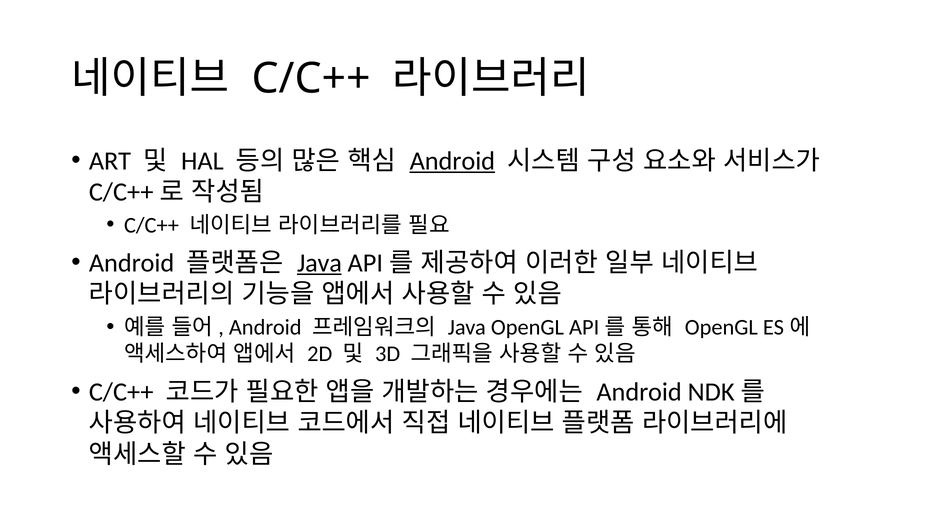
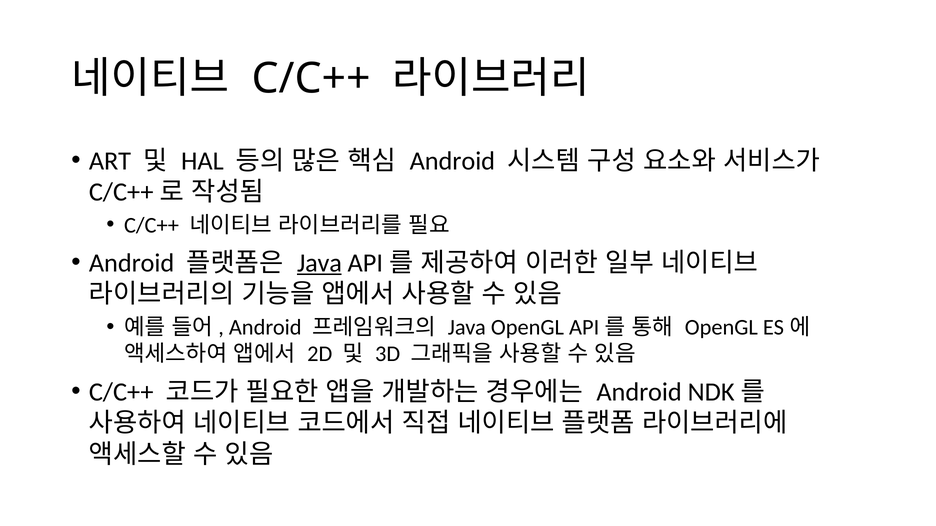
Android at (452, 161) underline: present -> none
